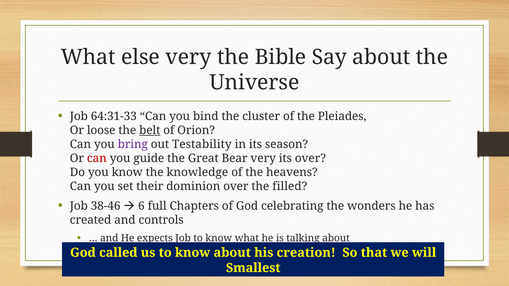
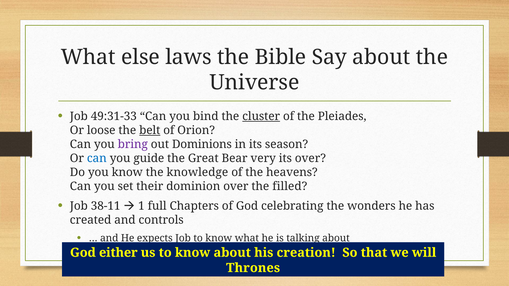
else very: very -> laws
64:31-33: 64:31-33 -> 49:31-33
cluster underline: none -> present
Testability: Testability -> Dominions
can at (97, 158) colour: red -> blue
38-46: 38-46 -> 38-11
6: 6 -> 1
called: called -> either
Smallest: Smallest -> Thrones
